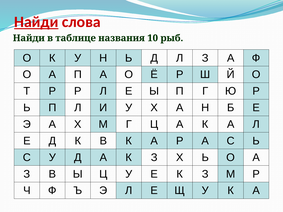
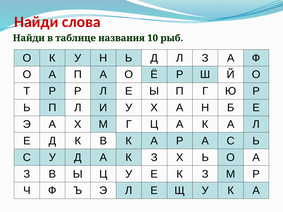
Найди at (36, 22) underline: present -> none
